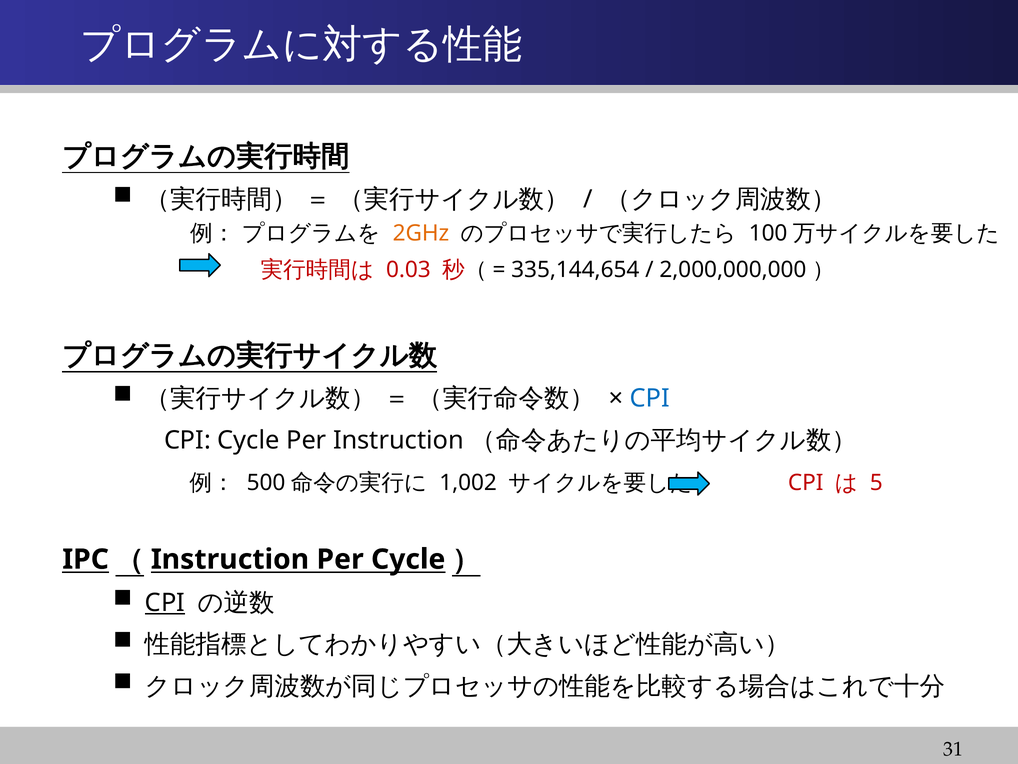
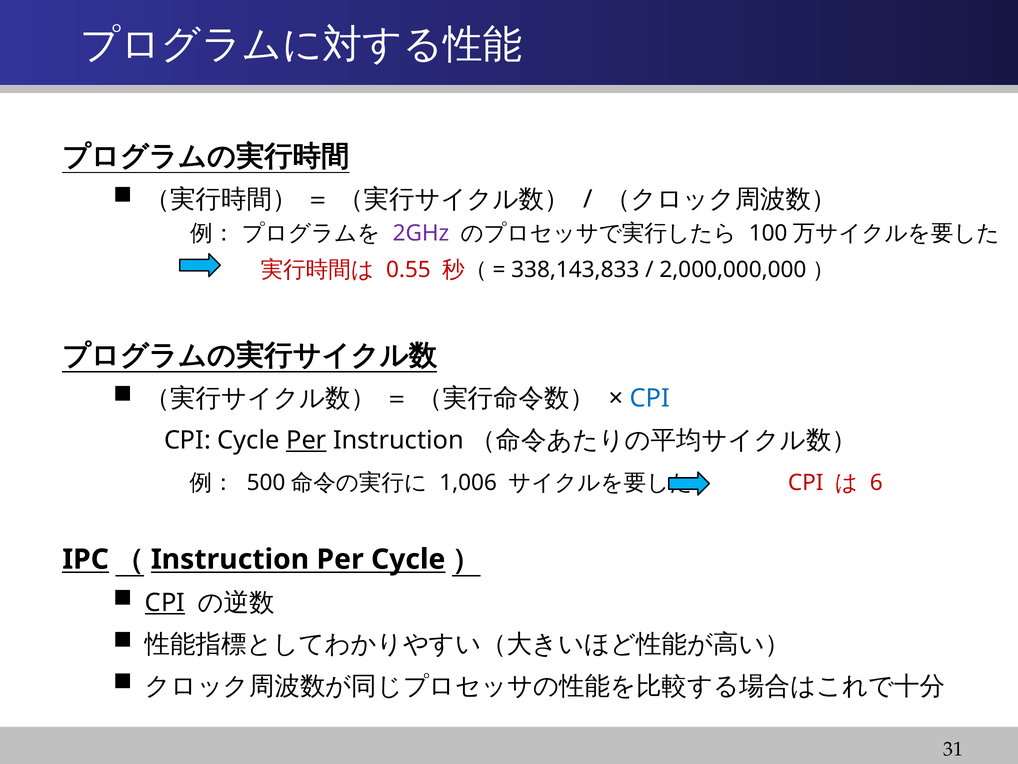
2GHz colour: orange -> purple
0.03: 0.03 -> 0.55
335,144,654: 335,144,654 -> 338,143,833
Per at (306, 440) underline: none -> present
1,002: 1,002 -> 1,006
5: 5 -> 6
